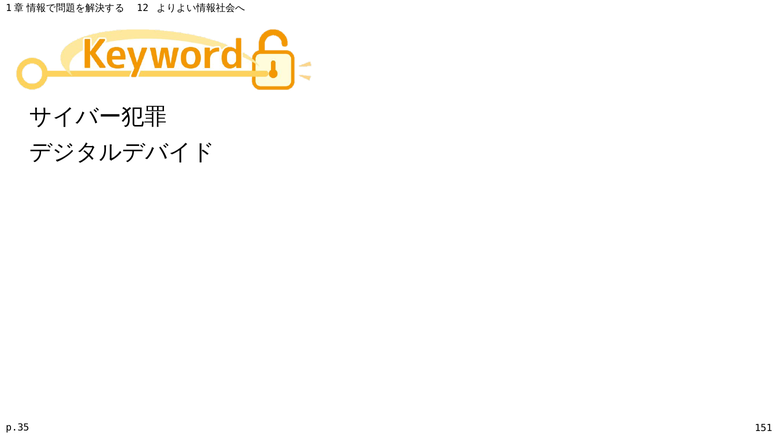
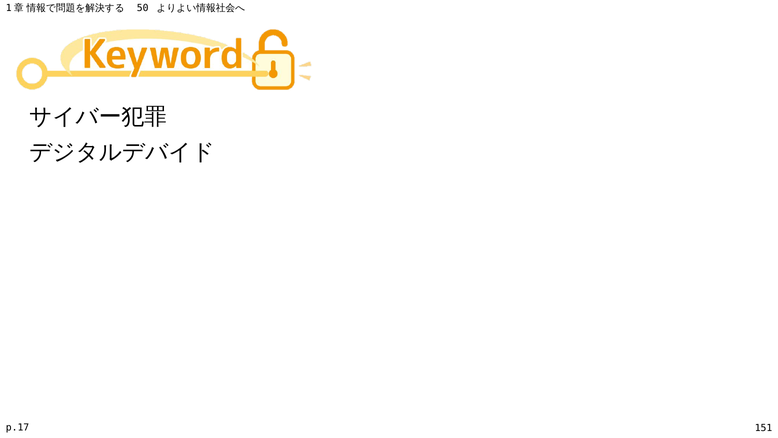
12: 12 -> 50
p.35: p.35 -> p.17
